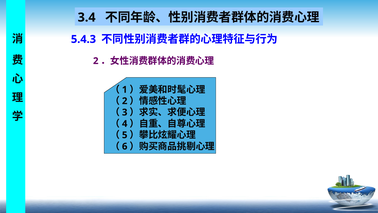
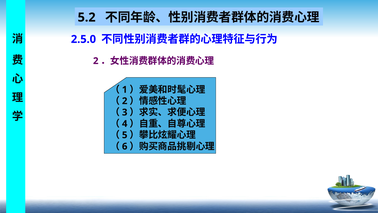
3.4: 3.4 -> 5.2
5.4.3: 5.4.3 -> 2.5.0
